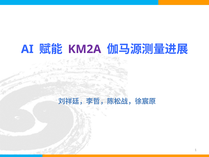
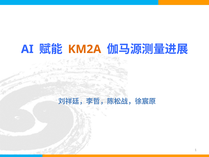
KM2A colour: purple -> orange
